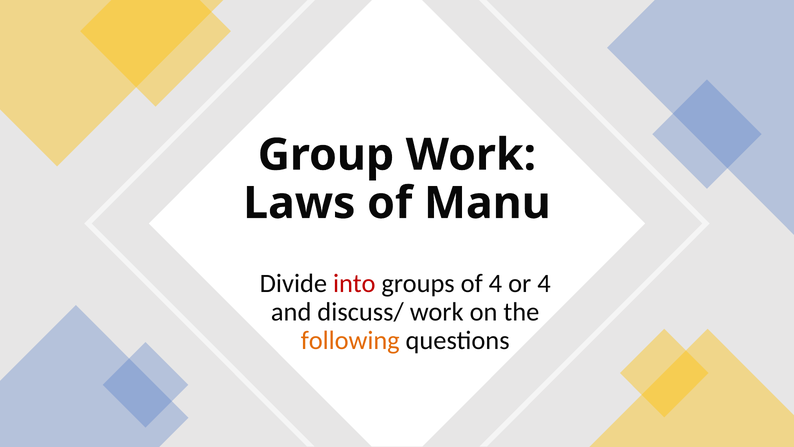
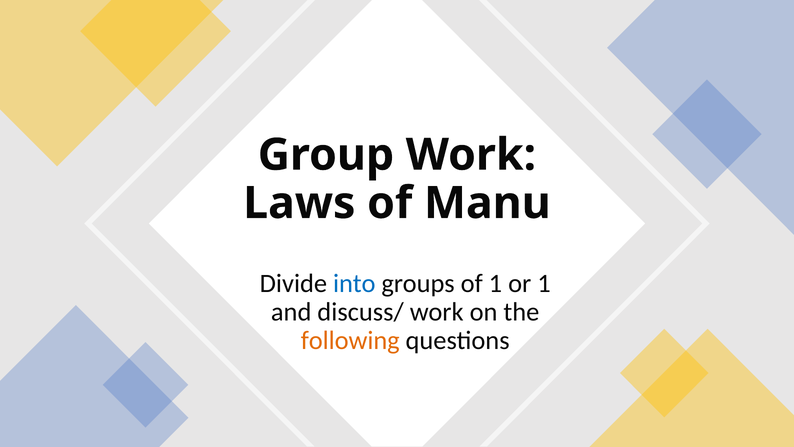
into colour: red -> blue
of 4: 4 -> 1
or 4: 4 -> 1
